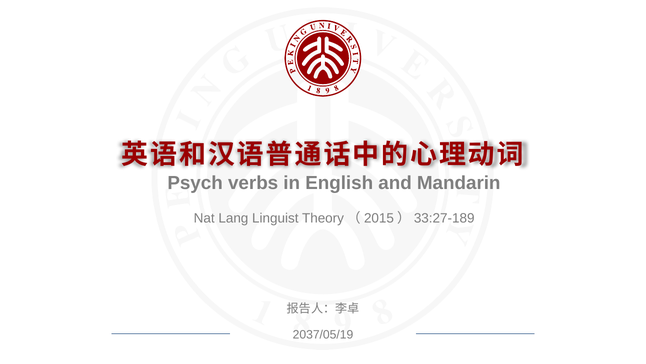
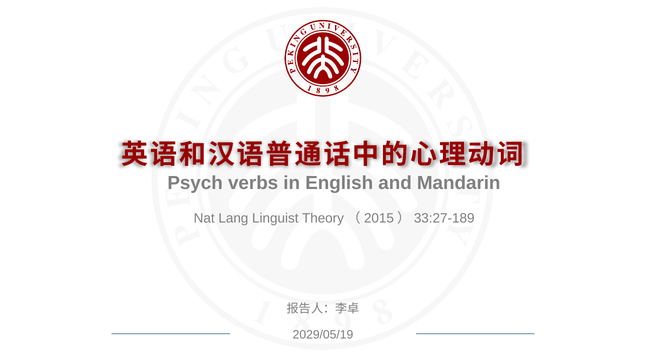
2037/05/19: 2037/05/19 -> 2029/05/19
